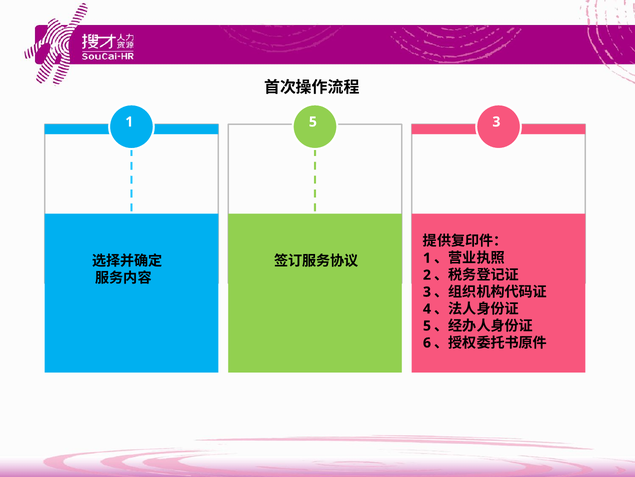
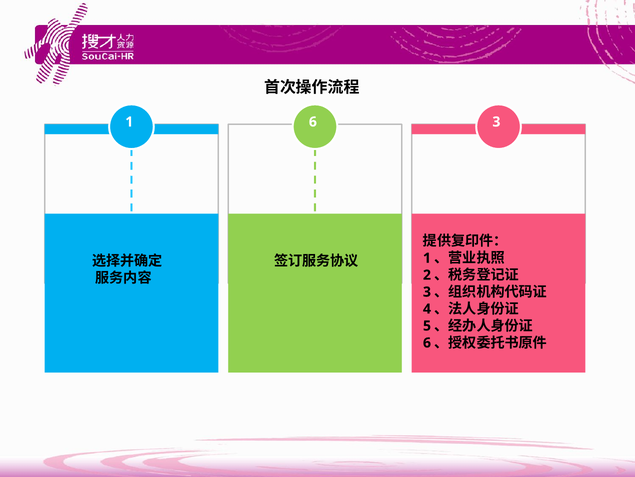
1 5: 5 -> 6
